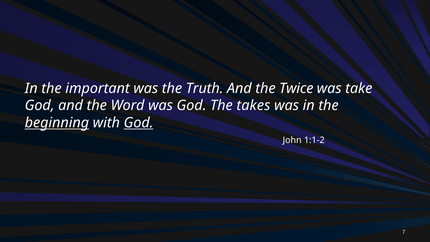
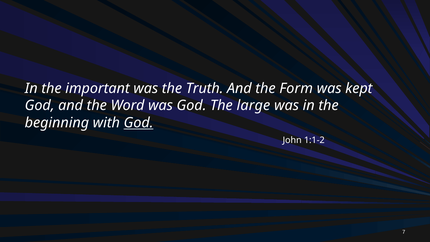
Twice: Twice -> Form
take: take -> kept
takes: takes -> large
beginning underline: present -> none
